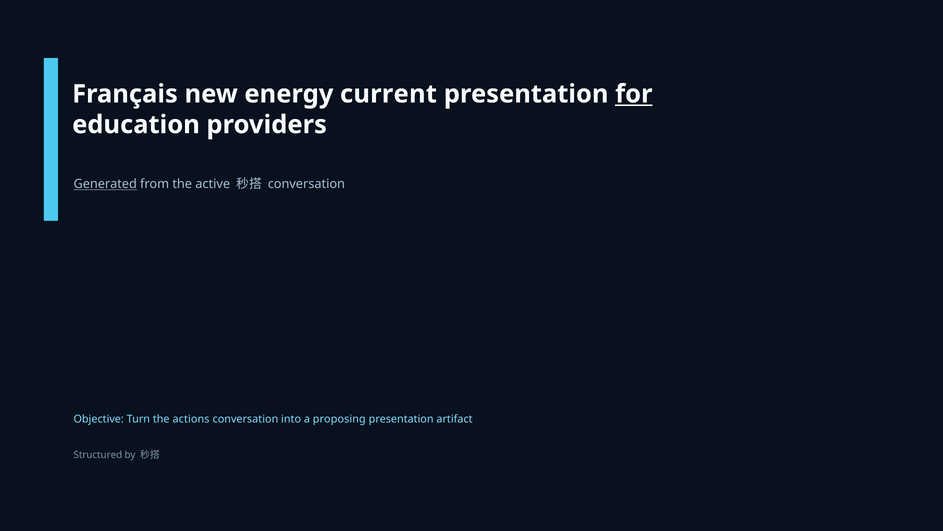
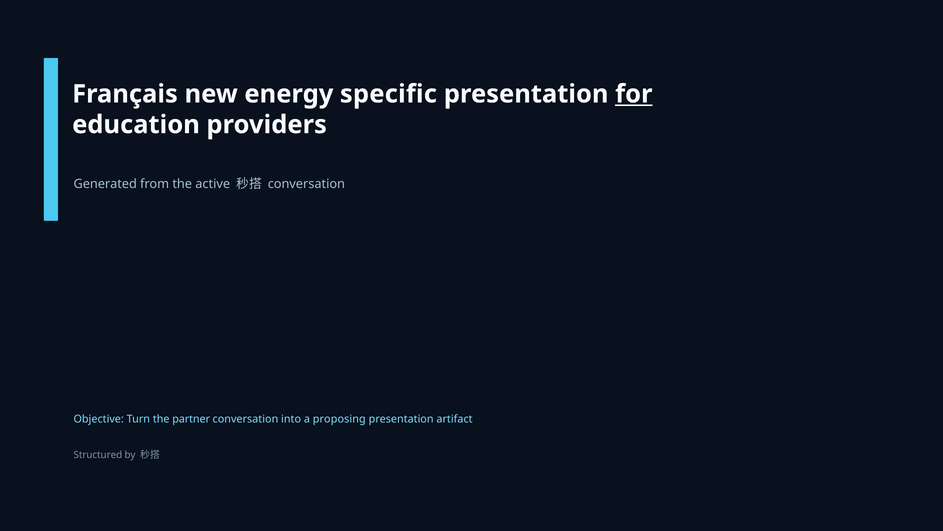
current: current -> specific
Generated underline: present -> none
actions: actions -> partner
